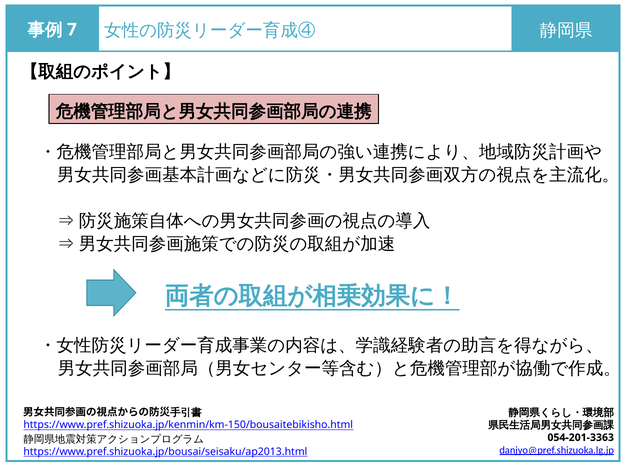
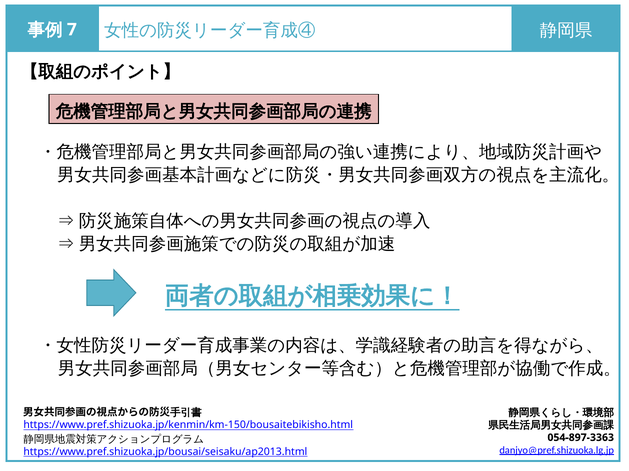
054-201-3363: 054-201-3363 -> 054-897-3363
